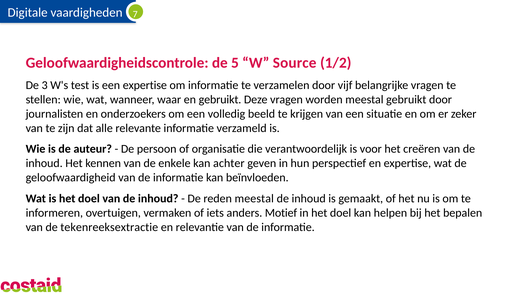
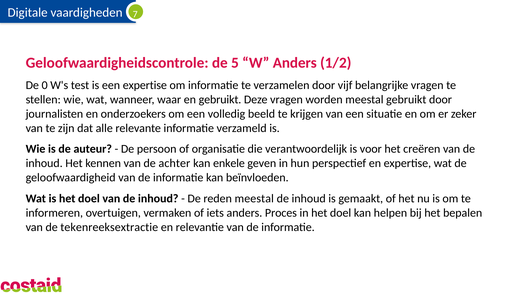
W Source: Source -> Anders
3: 3 -> 0
enkele: enkele -> achter
achter: achter -> enkele
Motief: Motief -> Proces
